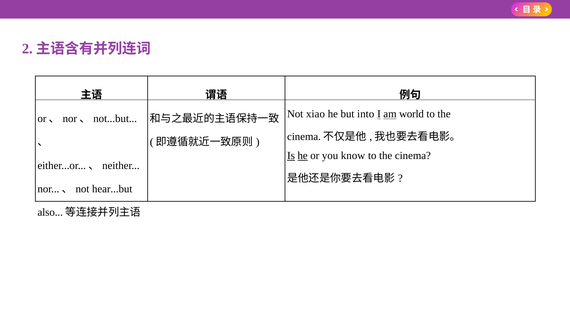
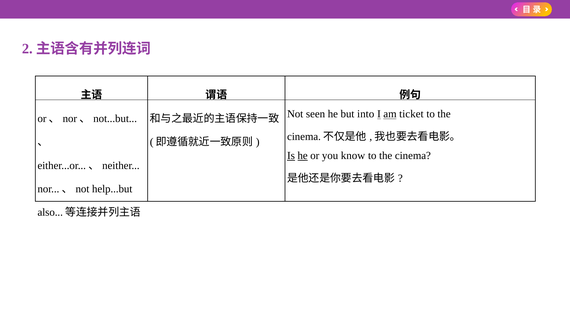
xiao: xiao -> seen
world: world -> ticket
hear...but: hear...but -> help...but
